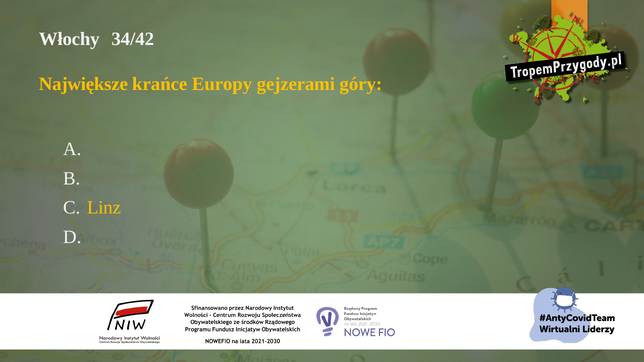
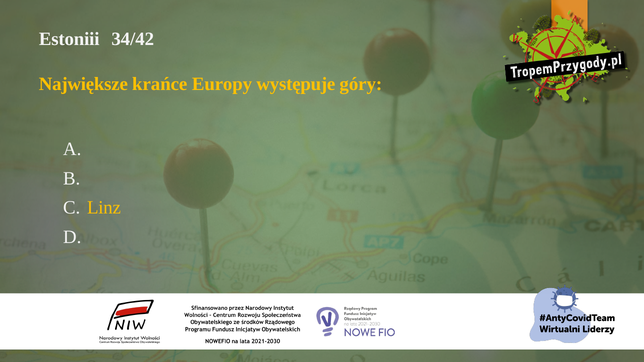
Włochy: Włochy -> Estoniii
gejzerami: gejzerami -> występuje
